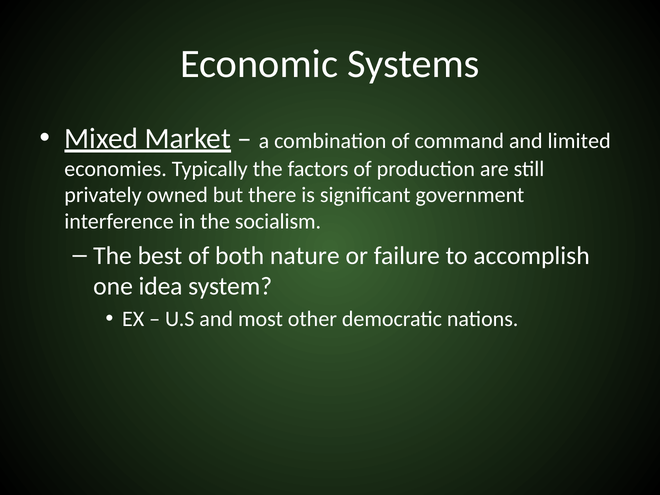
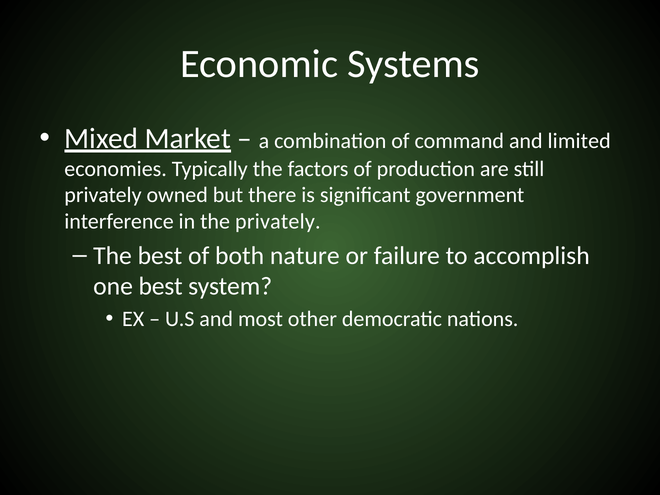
the socialism: socialism -> privately
one idea: idea -> best
